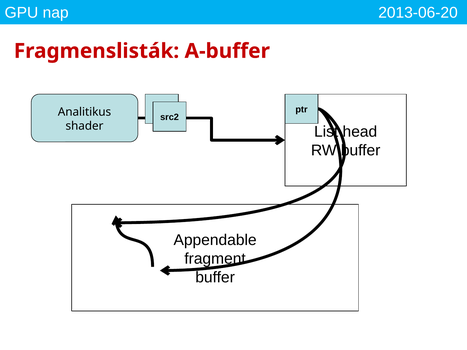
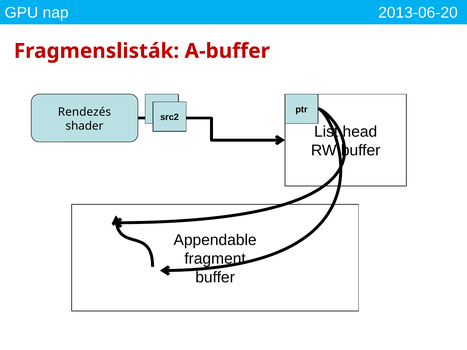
Analitikus: Analitikus -> Rendezés
